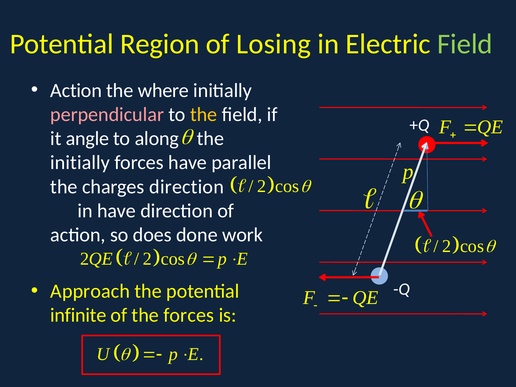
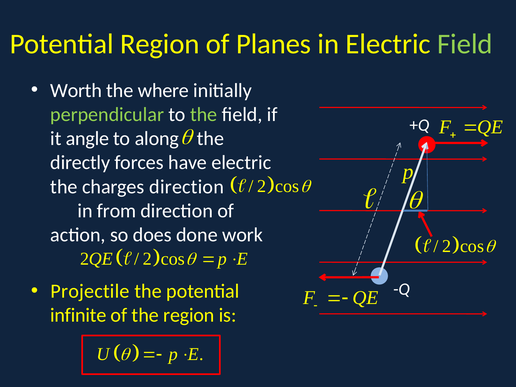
Losing: Losing -> Planes
Action at (76, 90): Action -> Worth
perpendicular colour: pink -> light green
the at (204, 114) colour: yellow -> light green
initially at (80, 163): initially -> directly
have parallel: parallel -> electric
in have: have -> from
Approach: Approach -> Projectile
the forces: forces -> region
